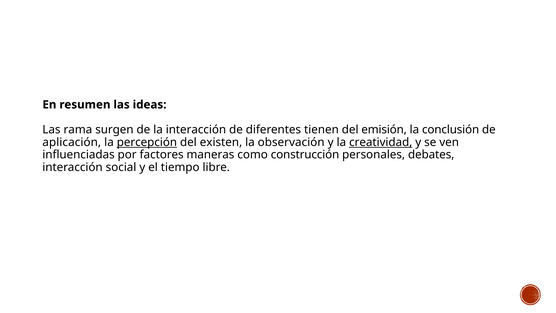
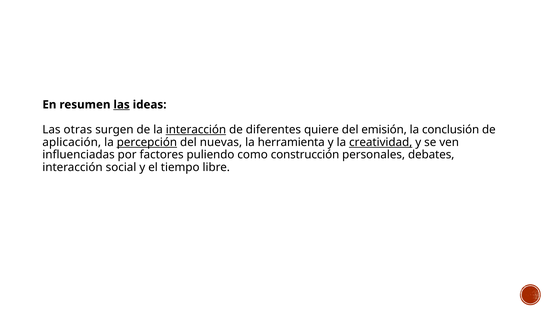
las at (122, 105) underline: none -> present
rama: rama -> otras
interacción at (196, 130) underline: none -> present
tienen: tienen -> quiere
existen: existen -> nuevas
observación: observación -> herramienta
maneras: maneras -> puliendo
